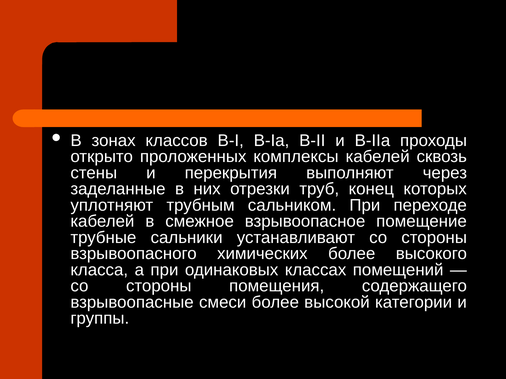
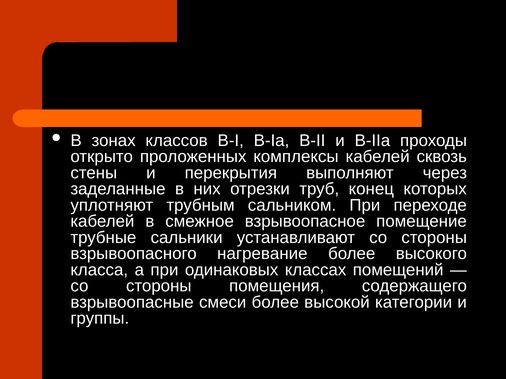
химических: химических -> нагревание
